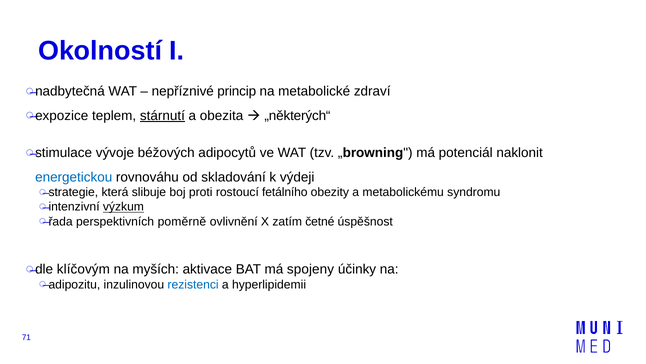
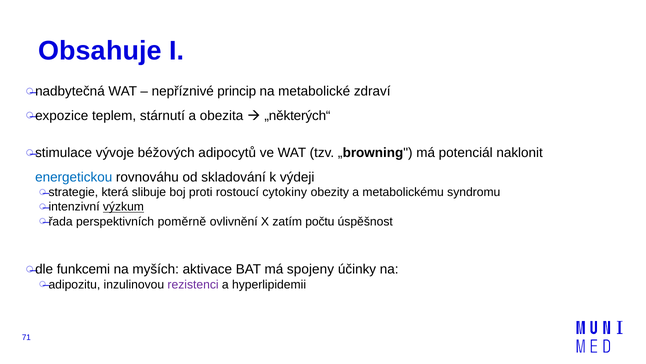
Okolností: Okolností -> Obsahuje
stárnutí underline: present -> none
fetálního: fetálního -> cytokiny
četné: četné -> počtu
klíčovým: klíčovým -> funkcemi
rezistenci colour: blue -> purple
